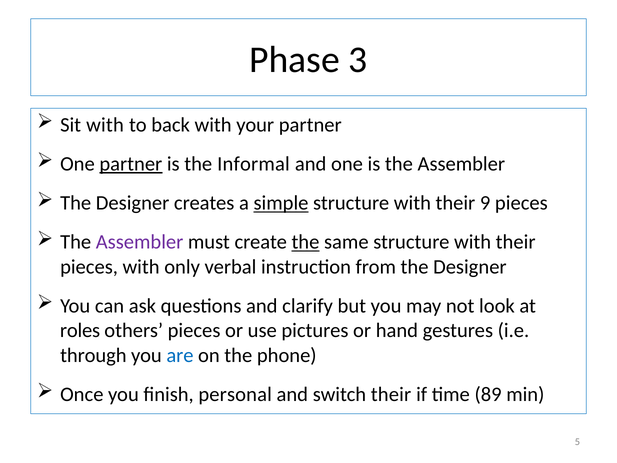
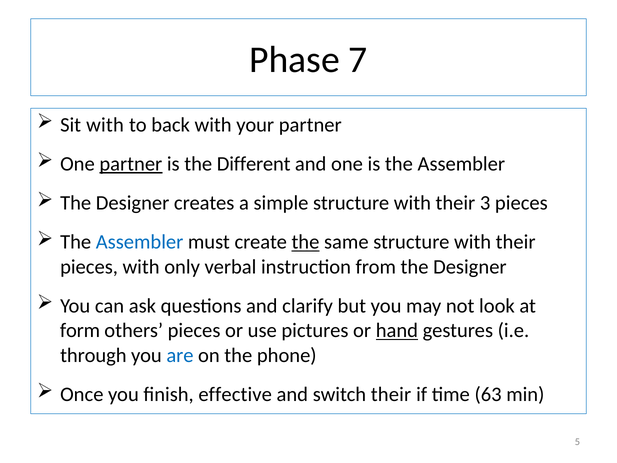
3: 3 -> 7
Informal: Informal -> Different
simple underline: present -> none
9: 9 -> 3
Assembler at (140, 242) colour: purple -> blue
roles: roles -> form
hand underline: none -> present
personal: personal -> effective
89: 89 -> 63
